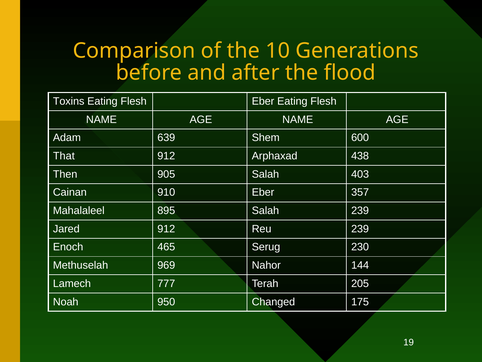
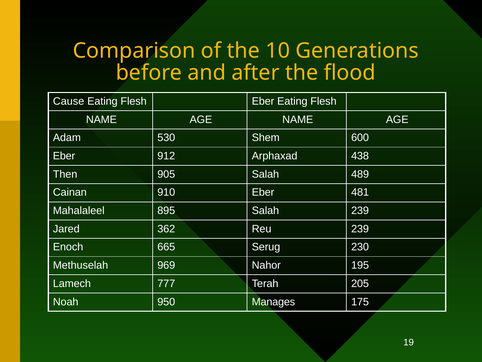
Toxins: Toxins -> Cause
639: 639 -> 530
That at (64, 156): That -> Eber
403: 403 -> 489
357: 357 -> 481
Jared 912: 912 -> 362
465: 465 -> 665
144: 144 -> 195
Changed: Changed -> Manages
